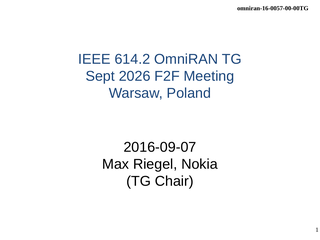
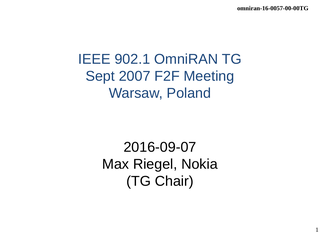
614.2: 614.2 -> 902.1
2026: 2026 -> 2007
